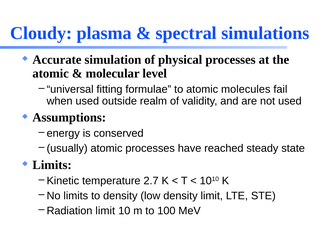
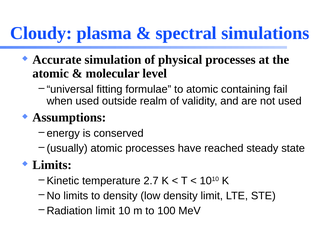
molecules: molecules -> containing
